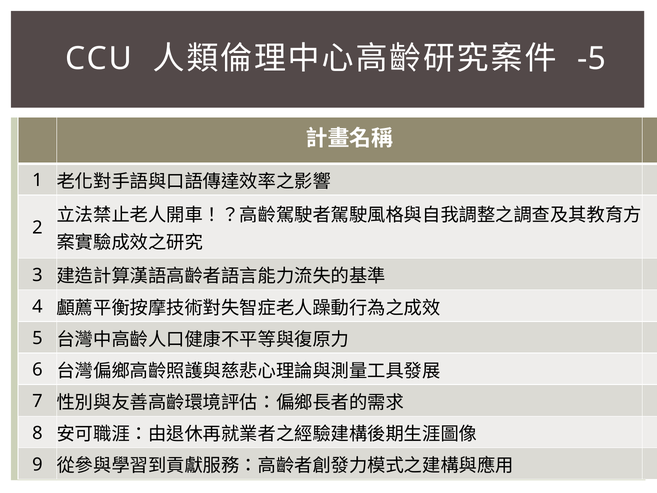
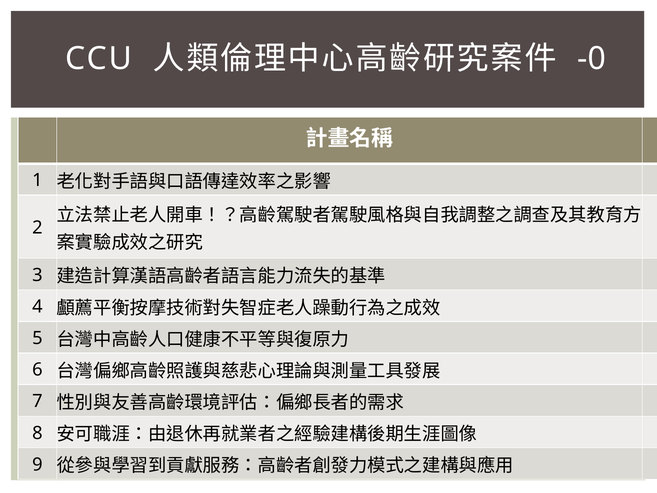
-5: -5 -> -0
